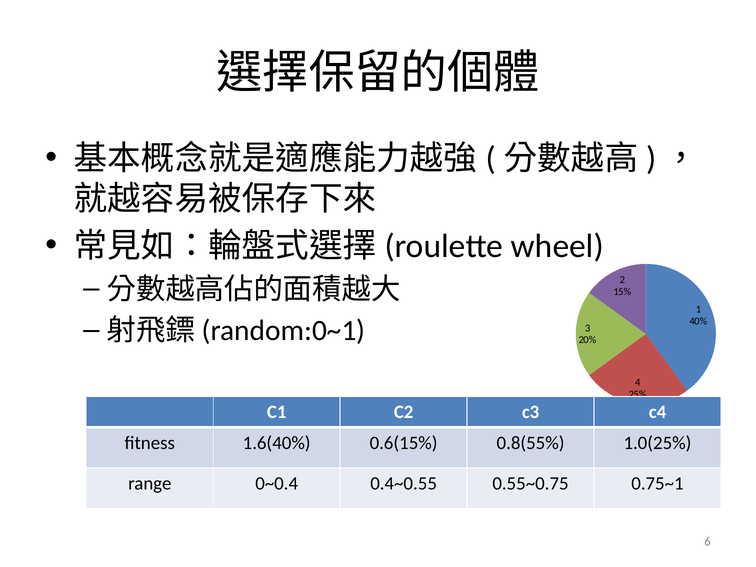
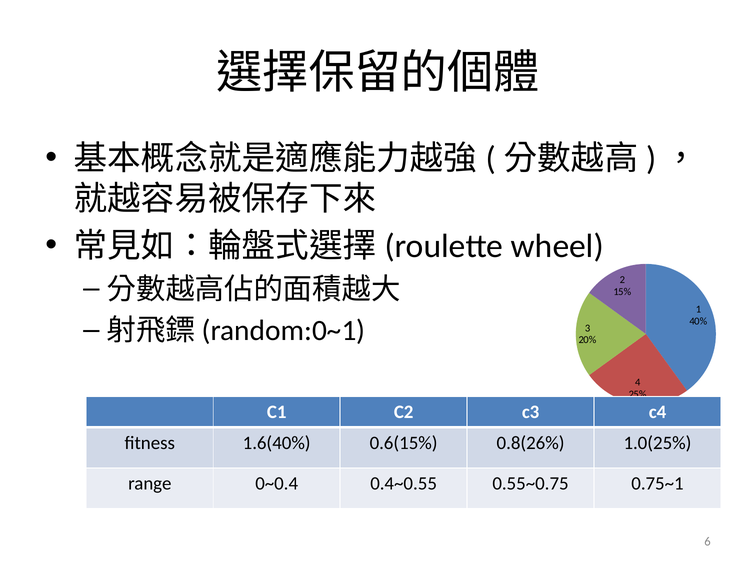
0.8(55%: 0.8(55% -> 0.8(26%
